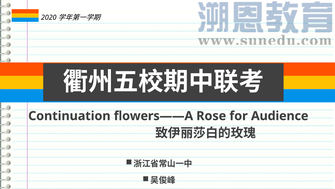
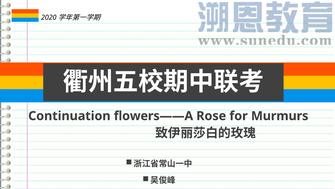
Audience: Audience -> Murmurs
